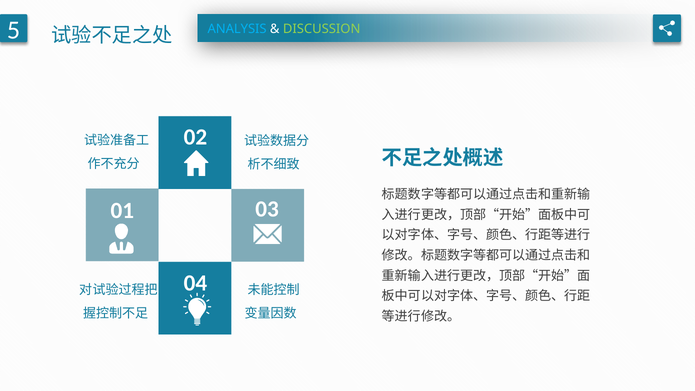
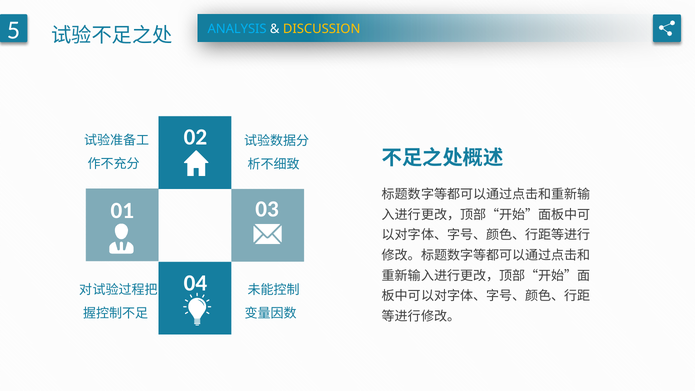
DISCUSSION colour: light green -> yellow
